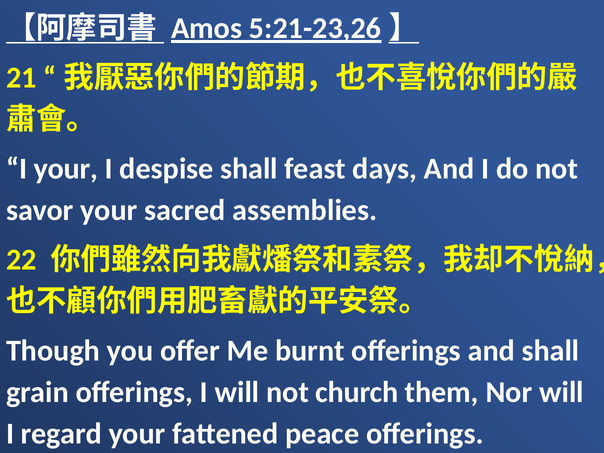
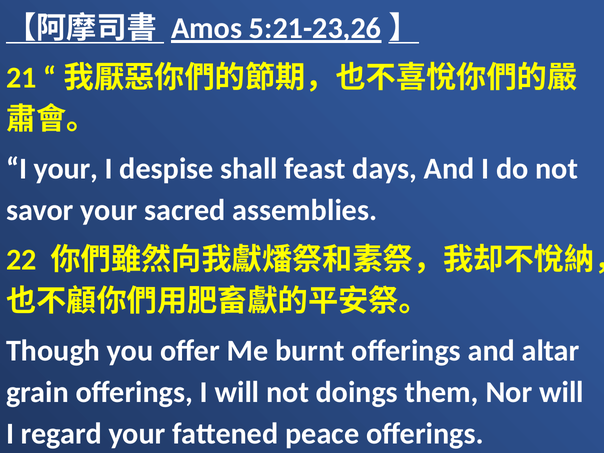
and shall: shall -> altar
church: church -> doings
